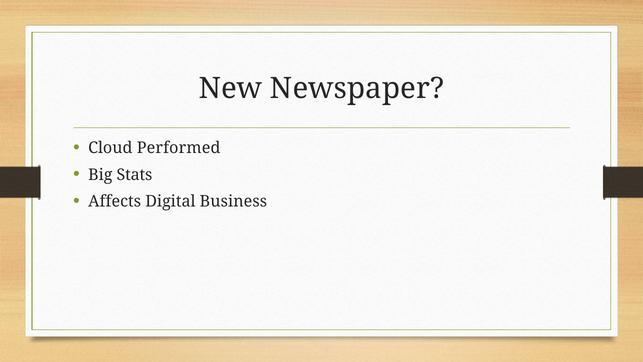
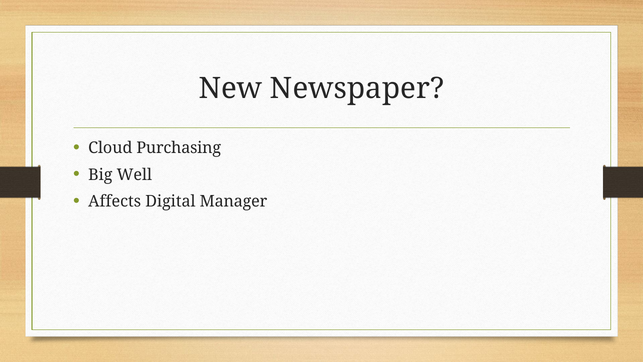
Performed: Performed -> Purchasing
Stats: Stats -> Well
Business: Business -> Manager
